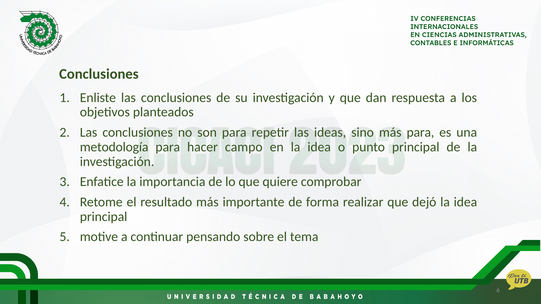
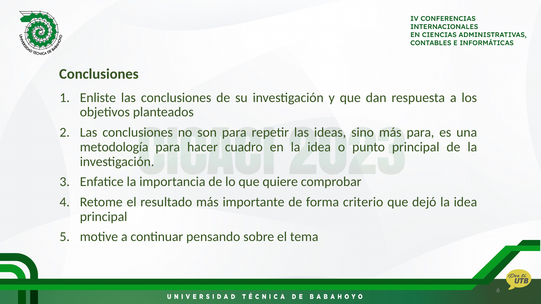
campo: campo -> cuadro
realizar: realizar -> criterio
